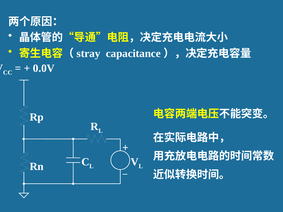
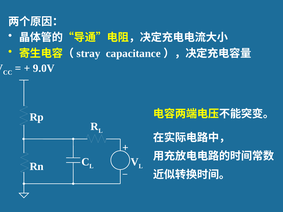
0.0V: 0.0V -> 9.0V
